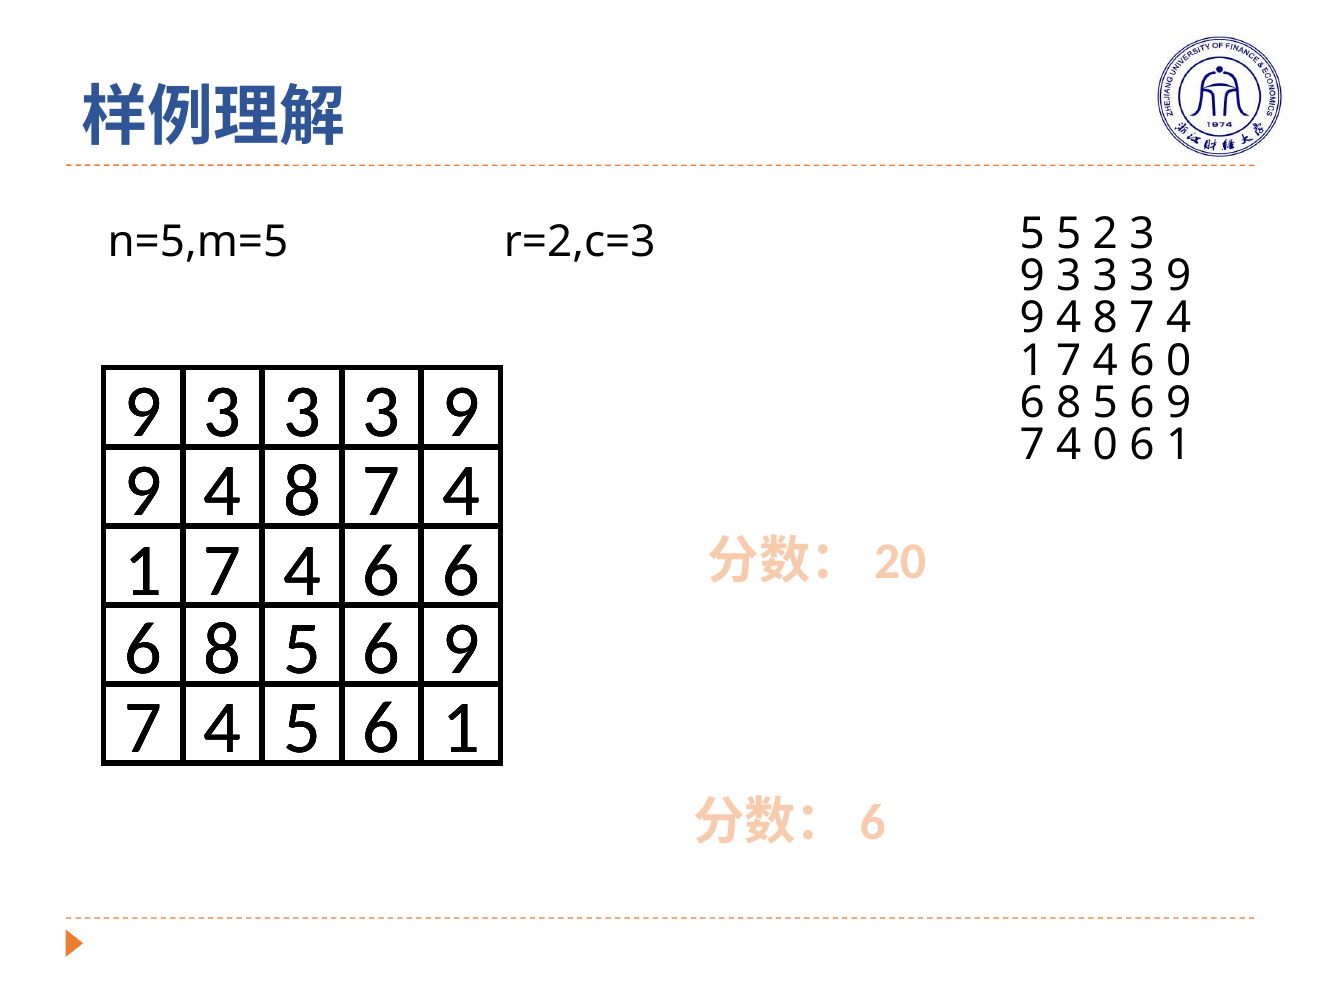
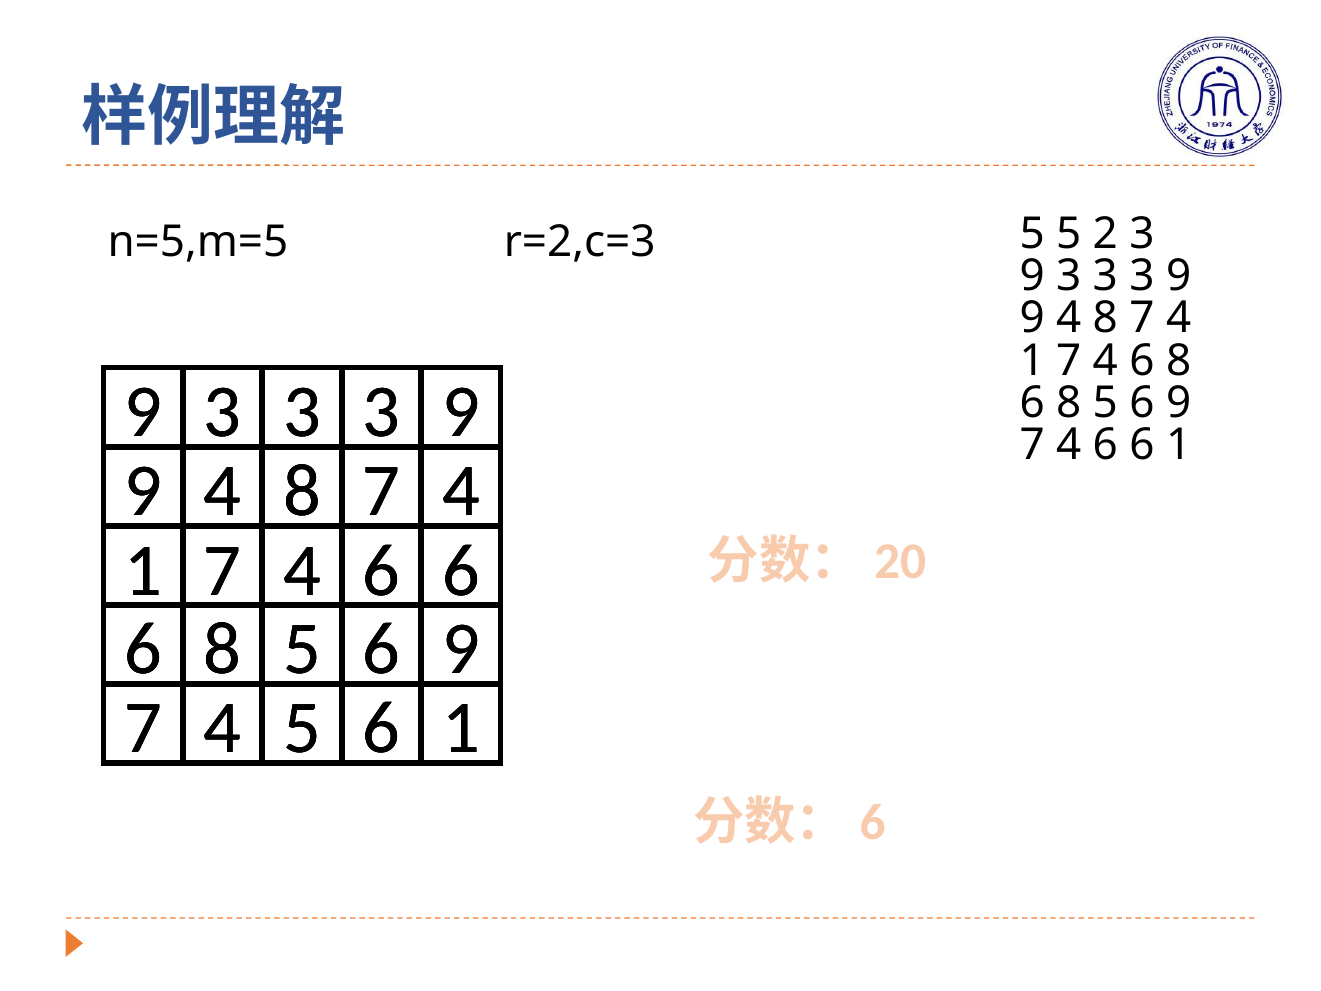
4 6 0: 0 -> 8
0 at (1105, 445): 0 -> 6
